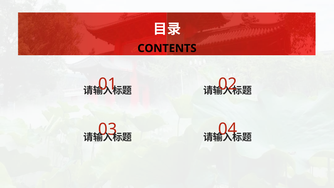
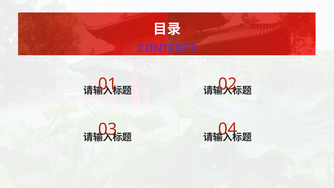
CONTENTS colour: black -> purple
